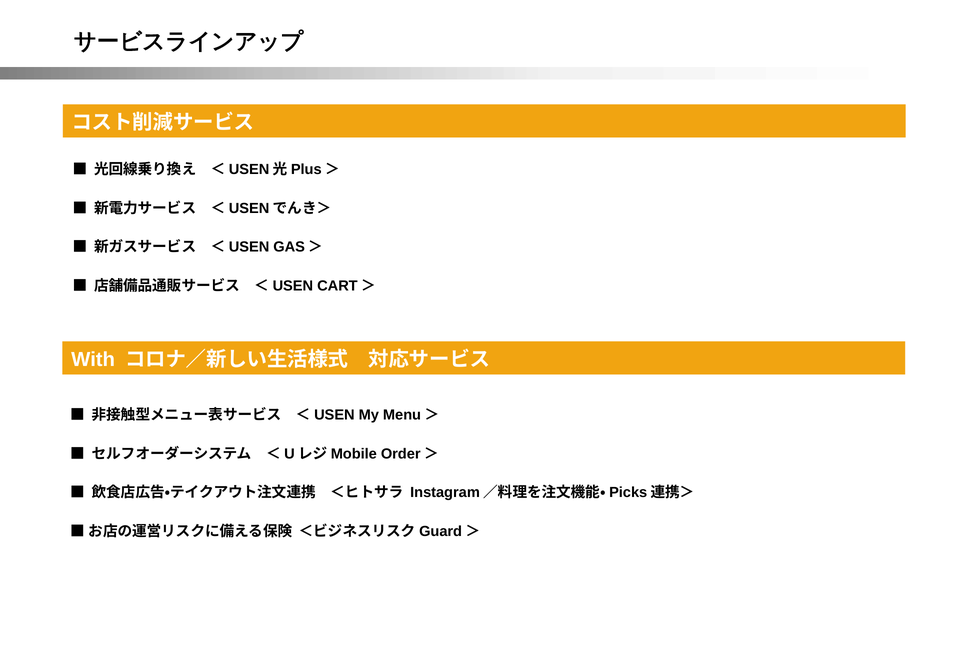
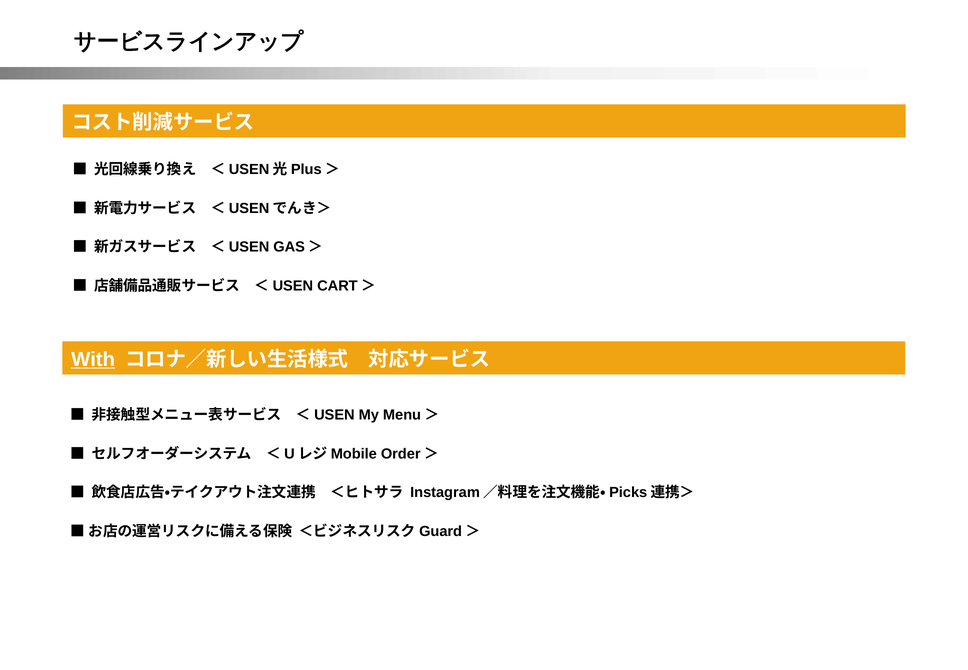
With underline: none -> present
